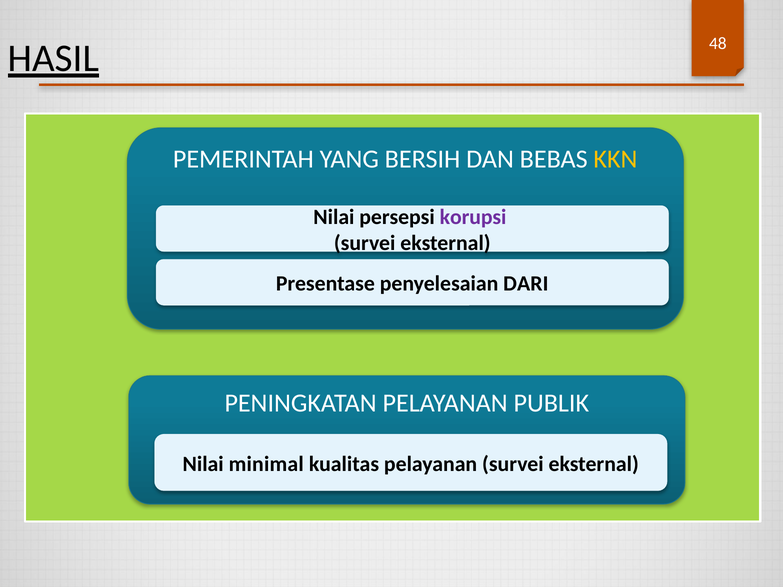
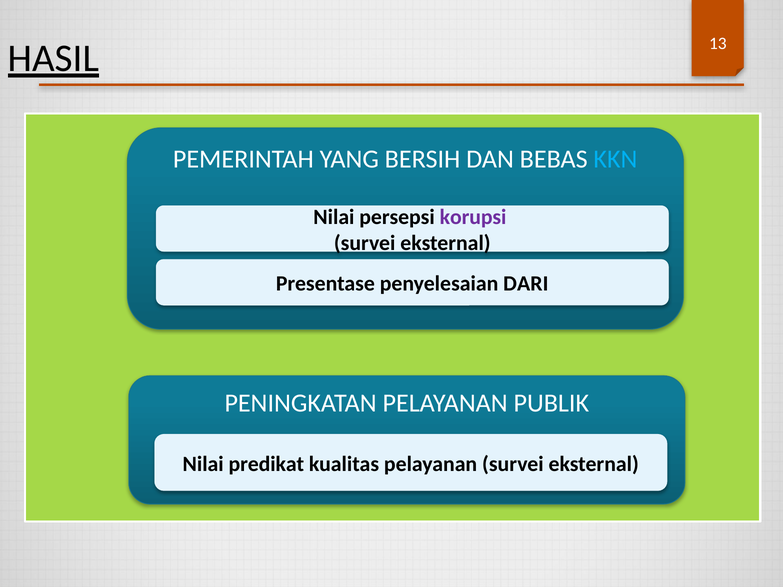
48: 48 -> 13
KKN colour: yellow -> light blue
minimal: minimal -> predikat
